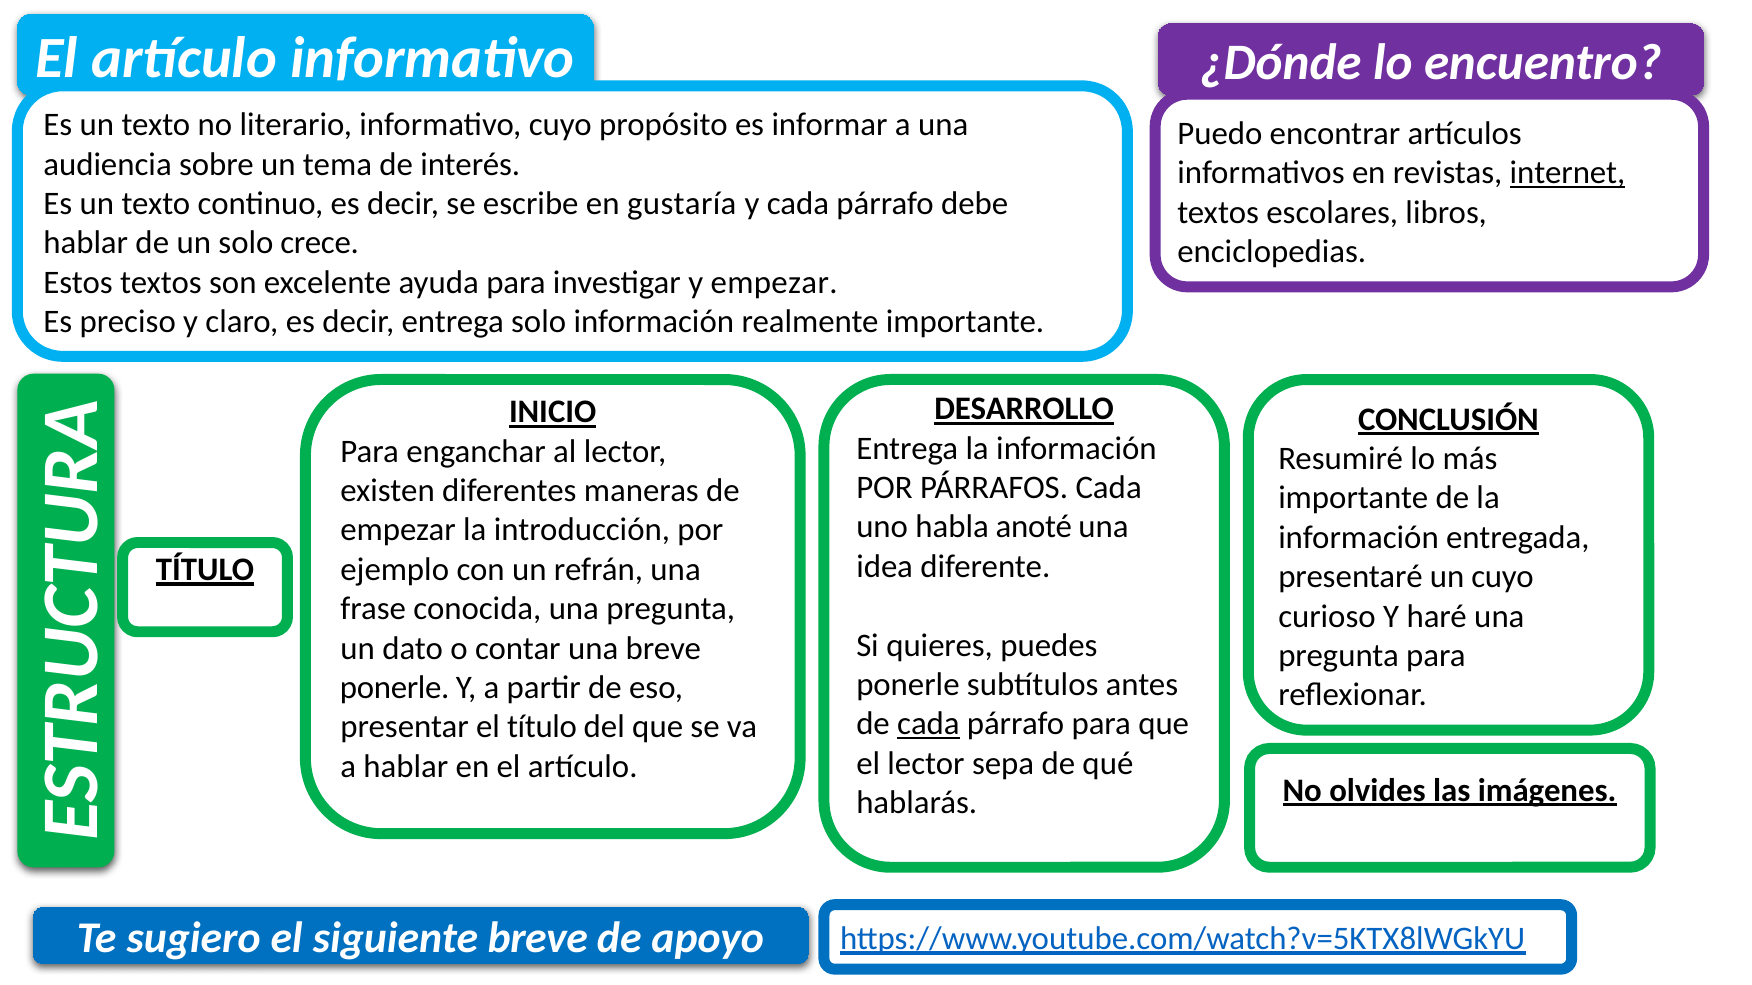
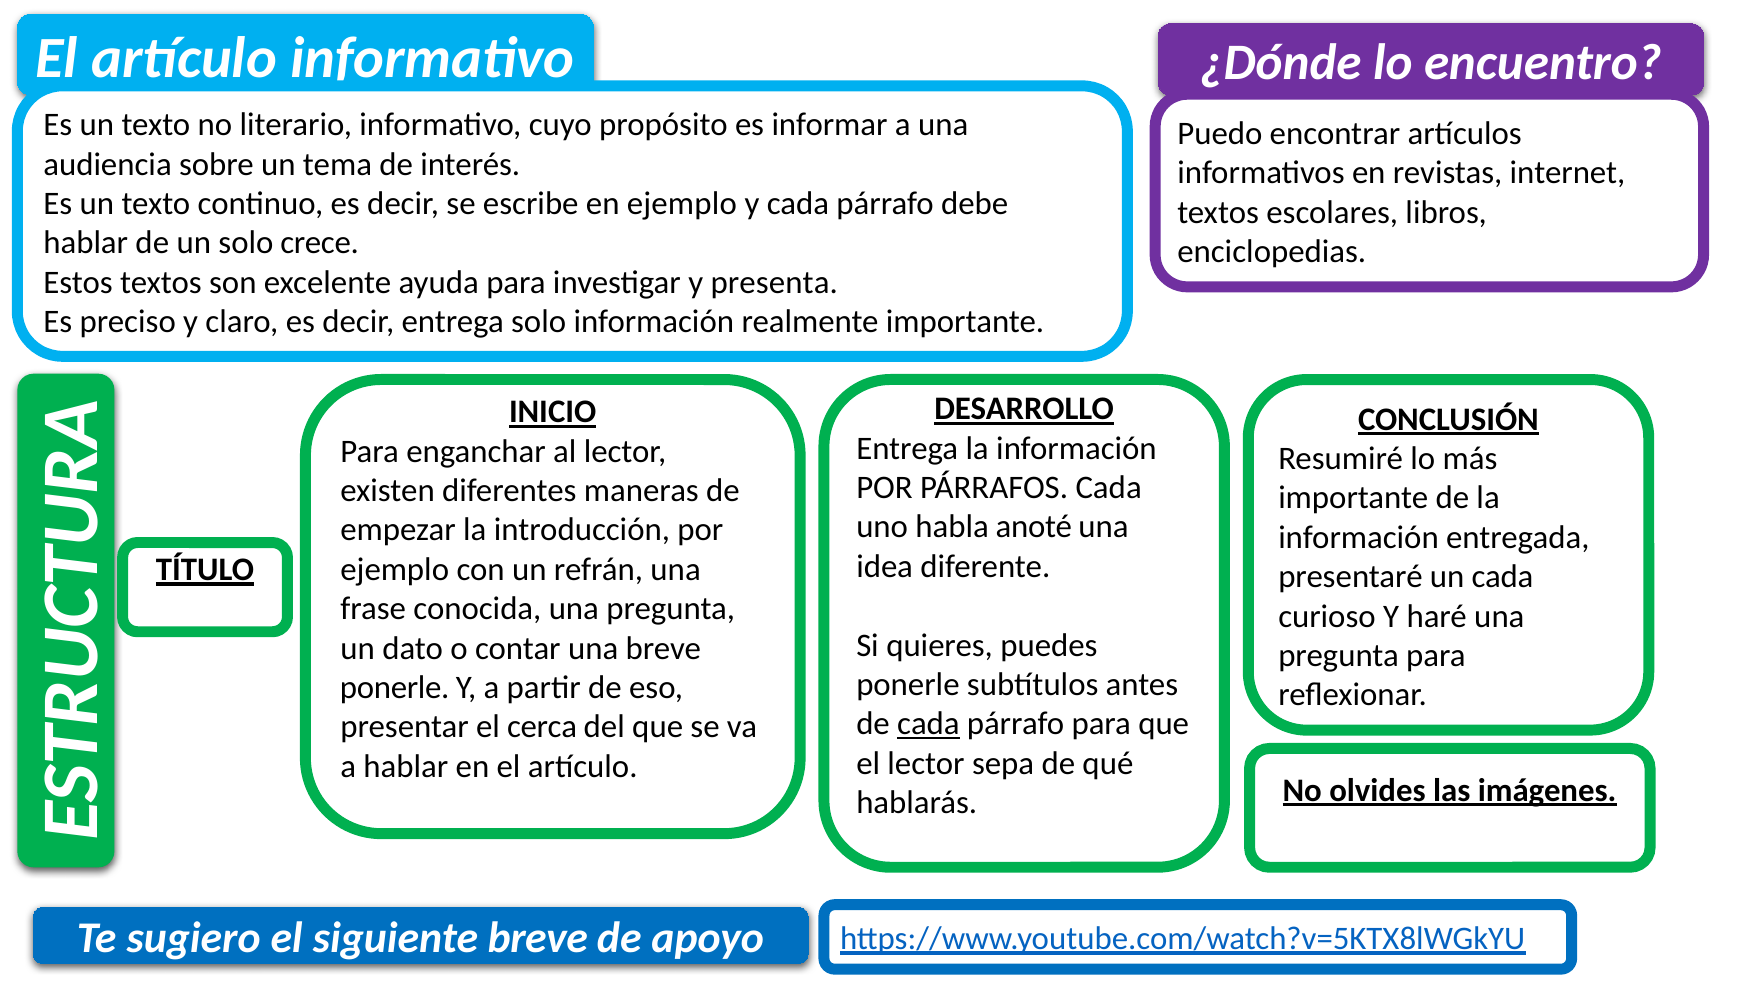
internet underline: present -> none
en gustaría: gustaría -> ejemplo
y empezar: empezar -> presenta
un cuyo: cuyo -> cada
el título: título -> cerca
